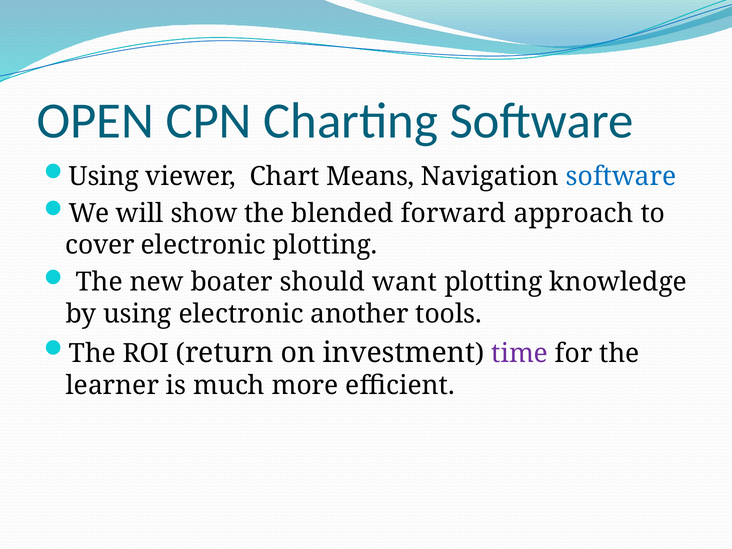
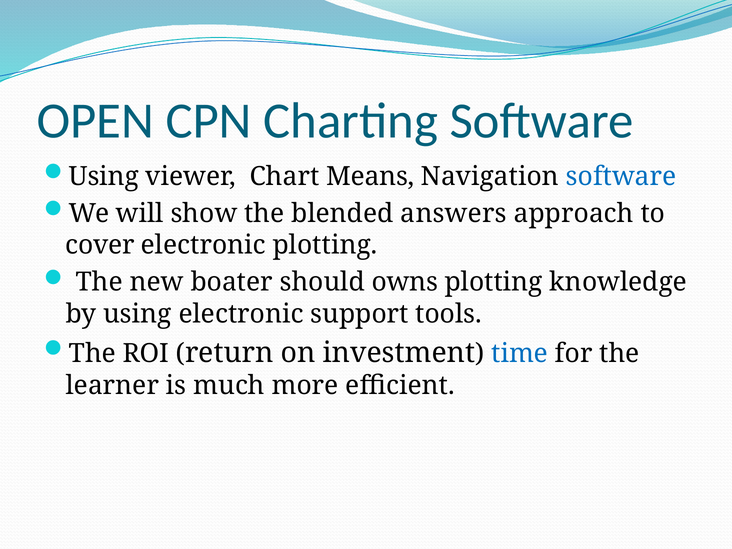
forward: forward -> answers
want: want -> owns
another: another -> support
time colour: purple -> blue
